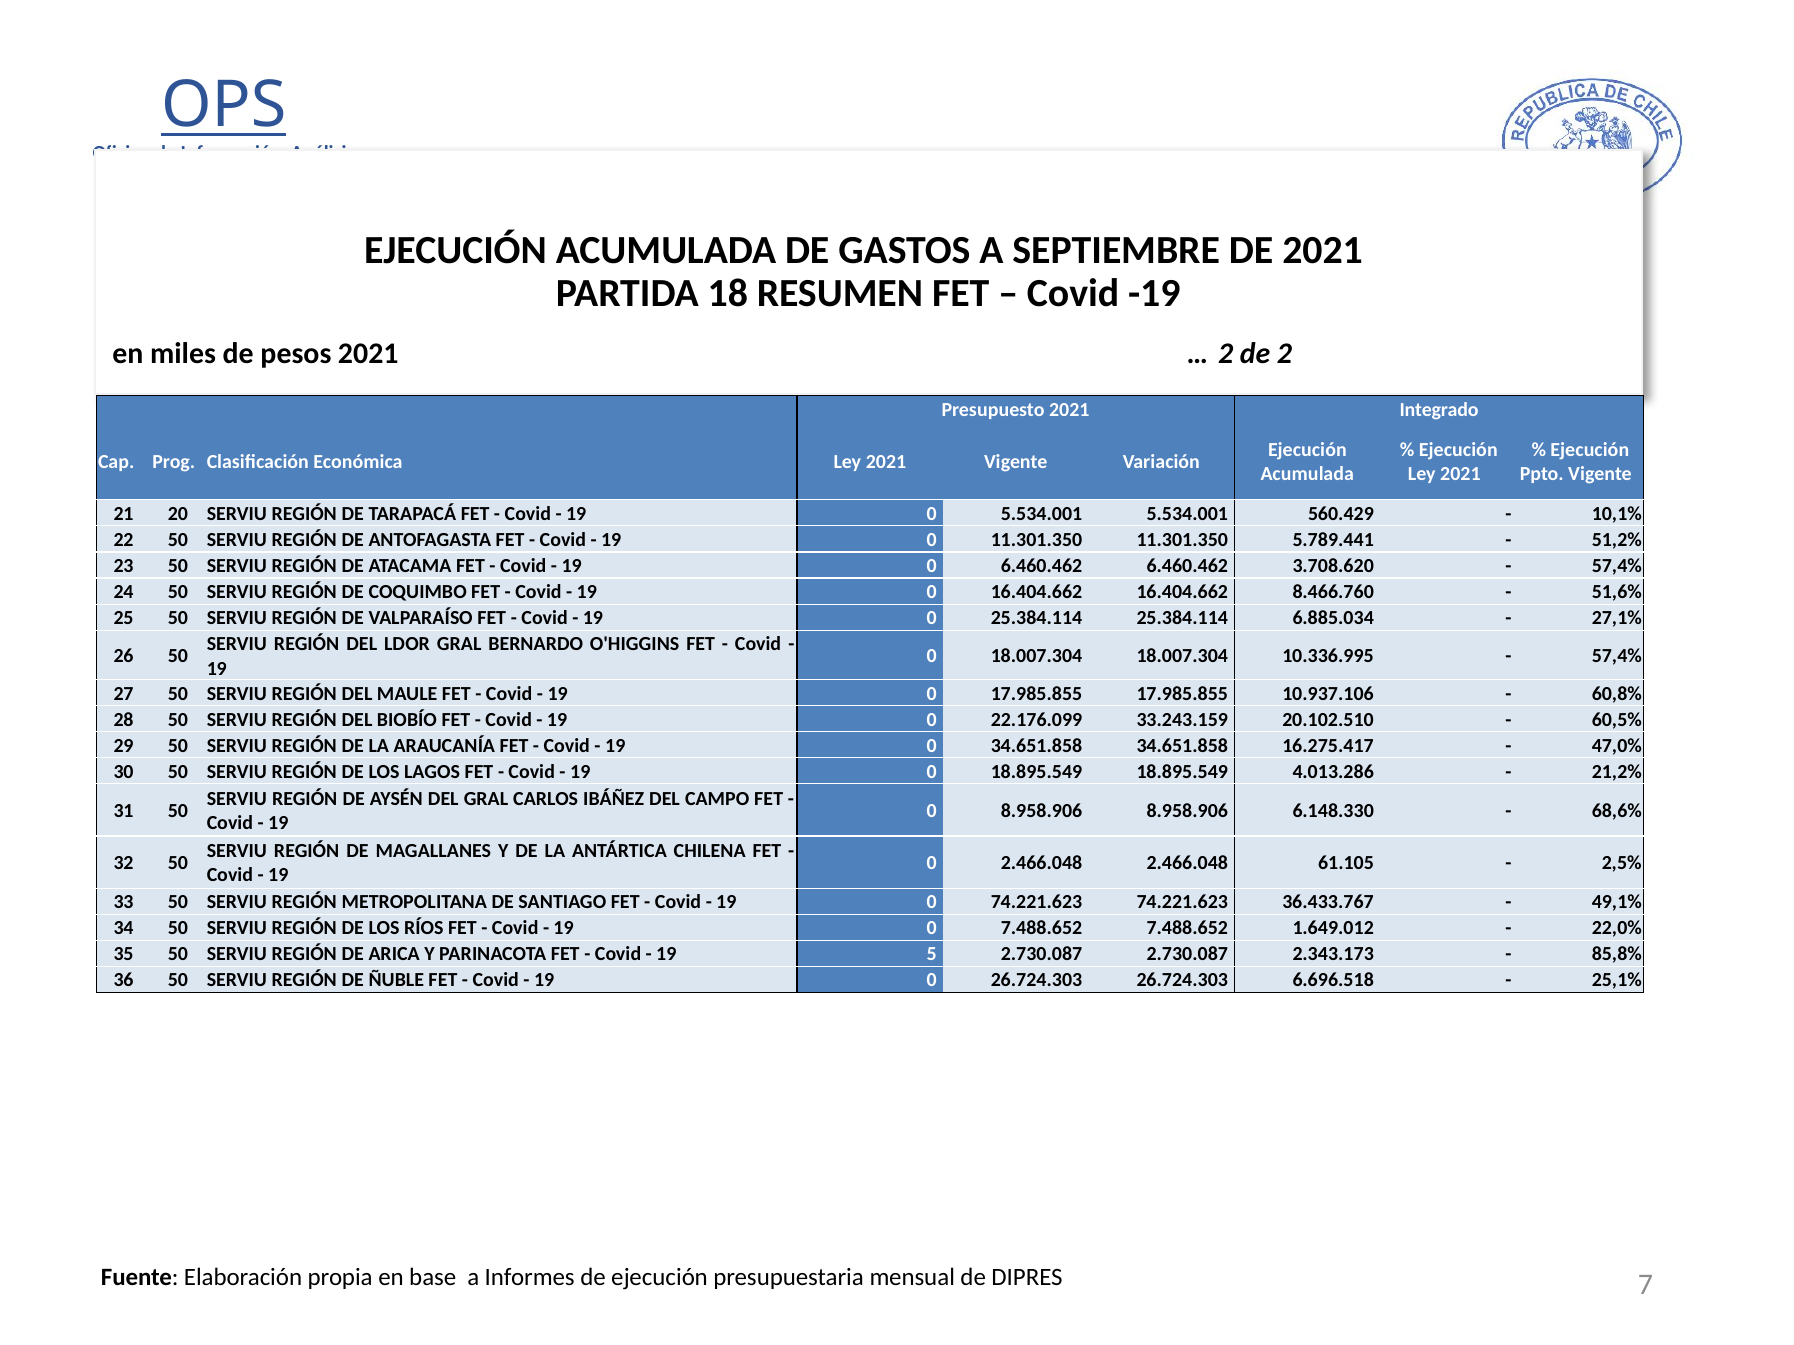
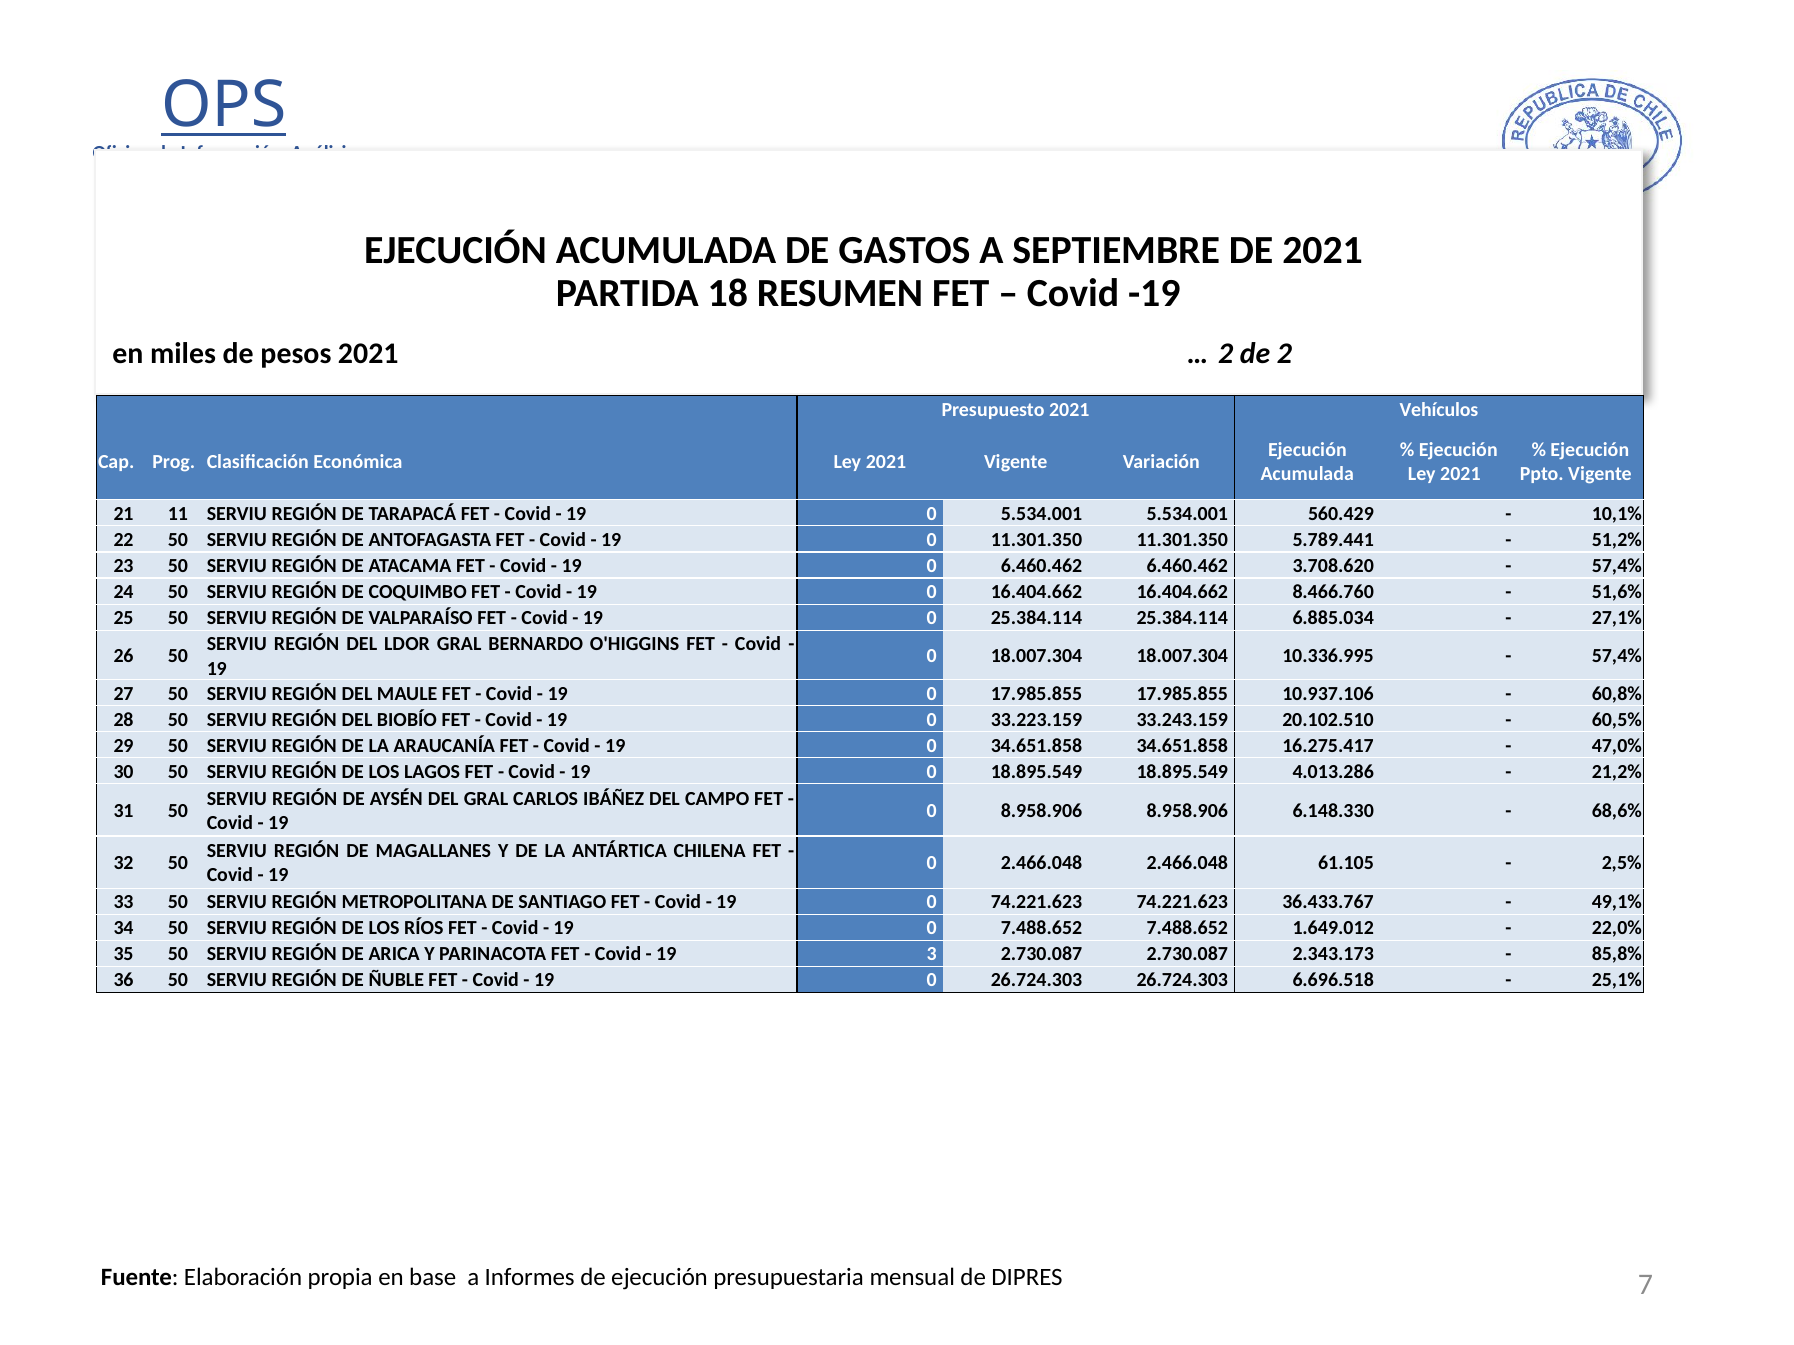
Integrado: Integrado -> Vehículos
20: 20 -> 11
22.176.099: 22.176.099 -> 33.223.159
5: 5 -> 3
